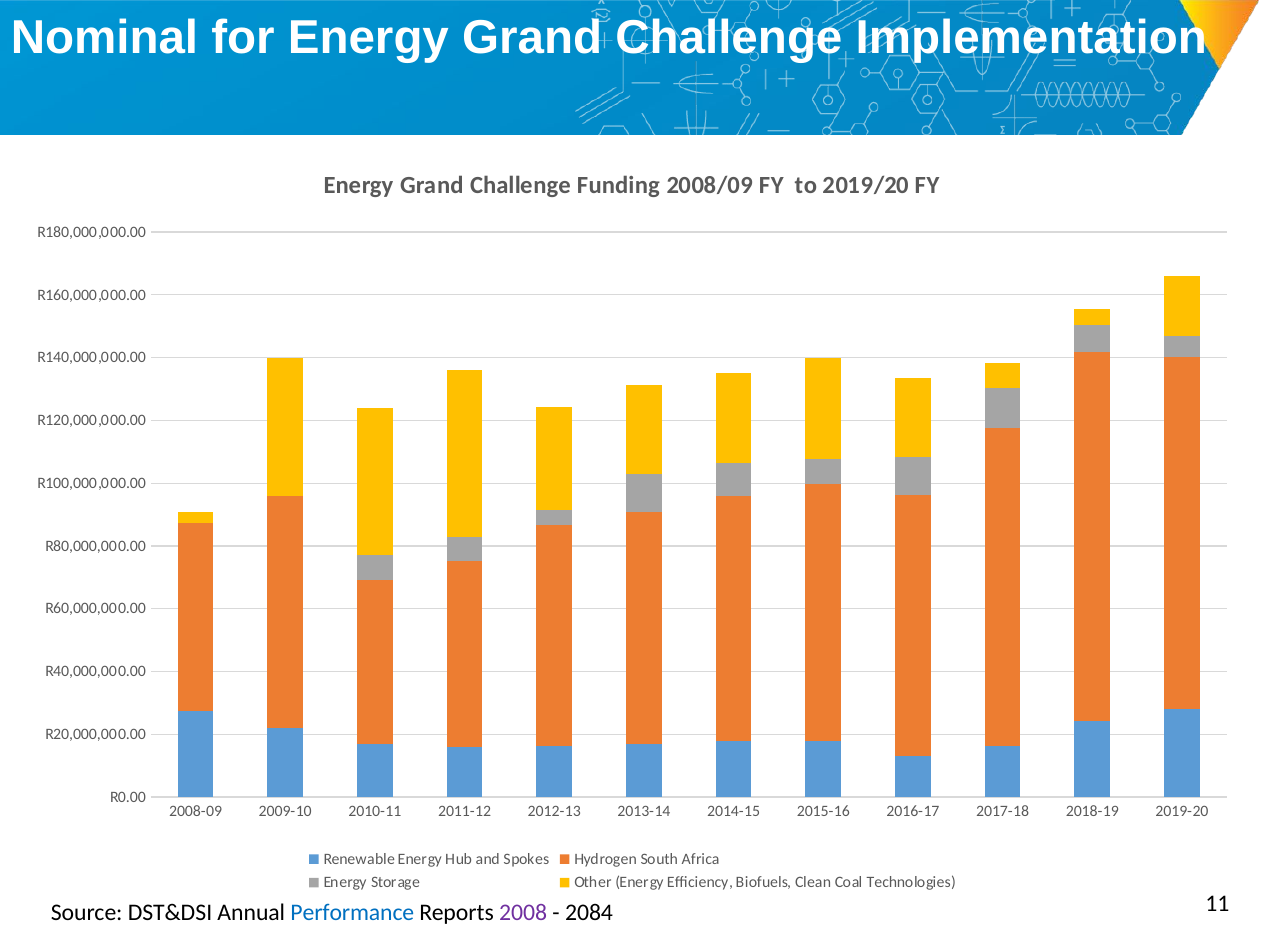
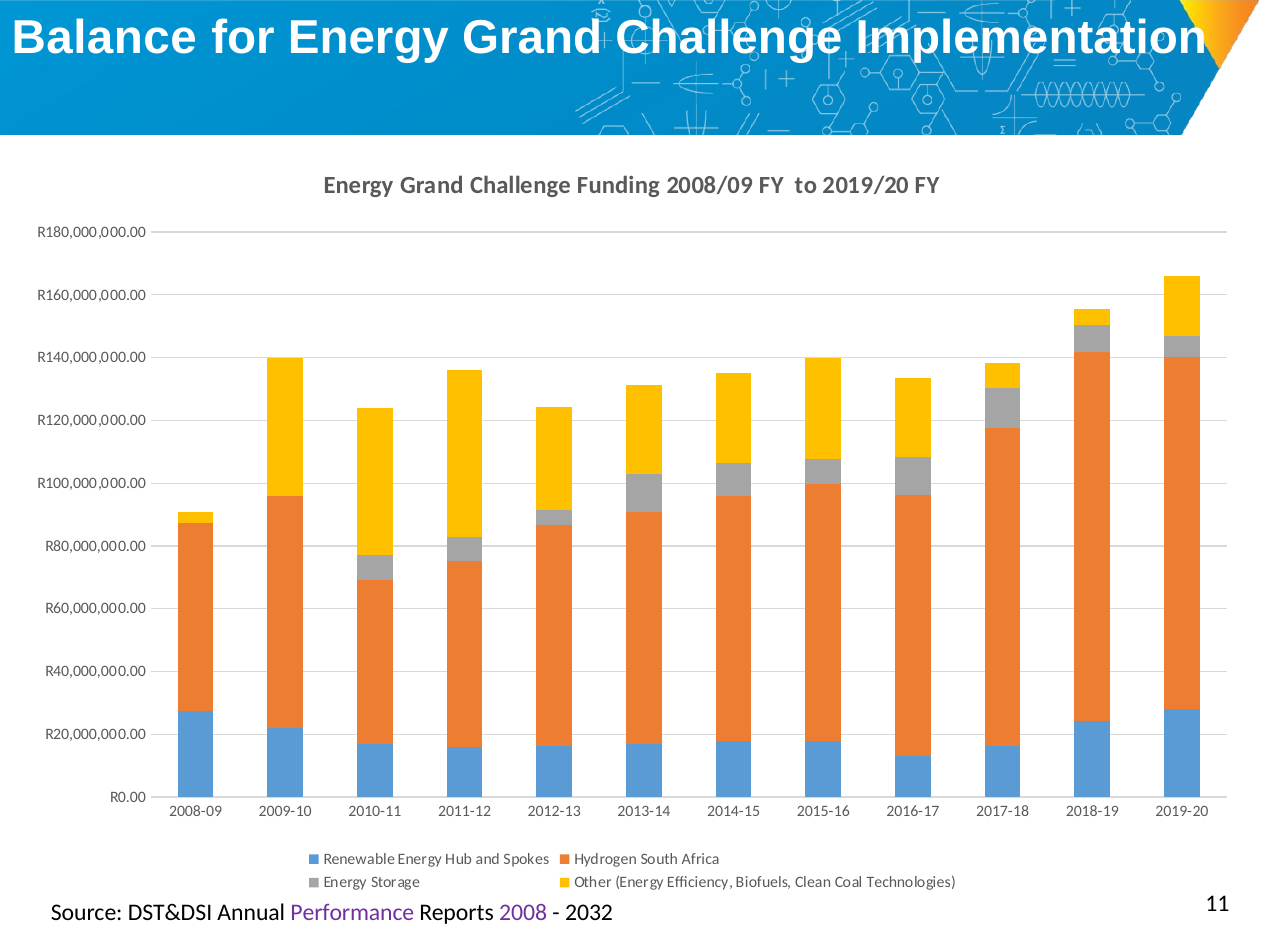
Nominal: Nominal -> Balance
Performance colour: blue -> purple
2084: 2084 -> 2032
